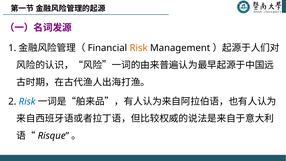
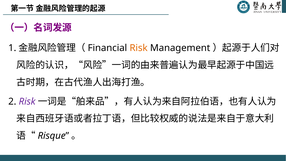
Risk at (27, 101) colour: blue -> purple
